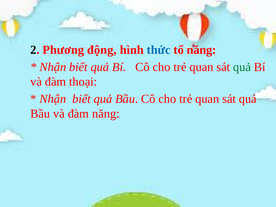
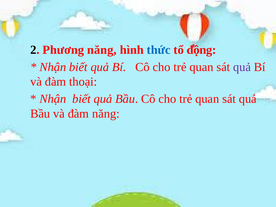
Phương động: động -> năng
tổ năng: năng -> động
quả at (242, 67) colour: green -> purple
